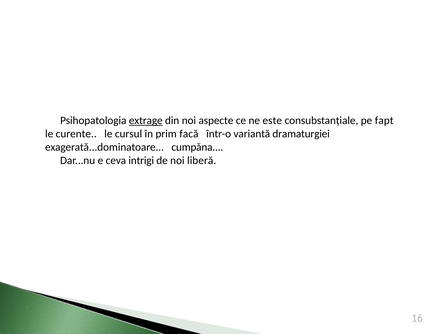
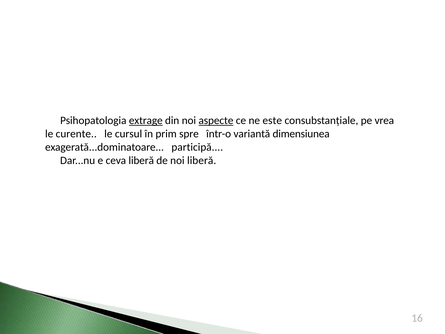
aspecte underline: none -> present
fapt: fapt -> vrea
facă: facă -> spre
dramaturgiei: dramaturgiei -> dimensiunea
cumpǎna: cumpǎna -> participă
ceva intrigi: intrigi -> liberă
